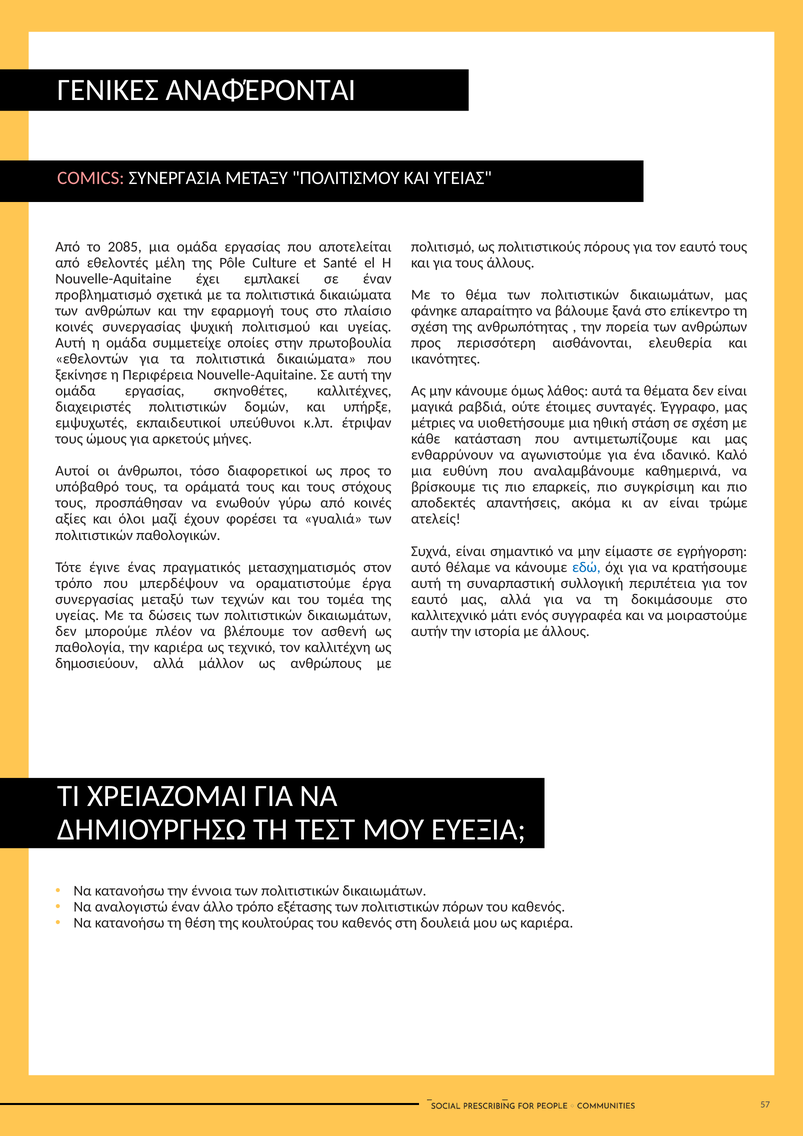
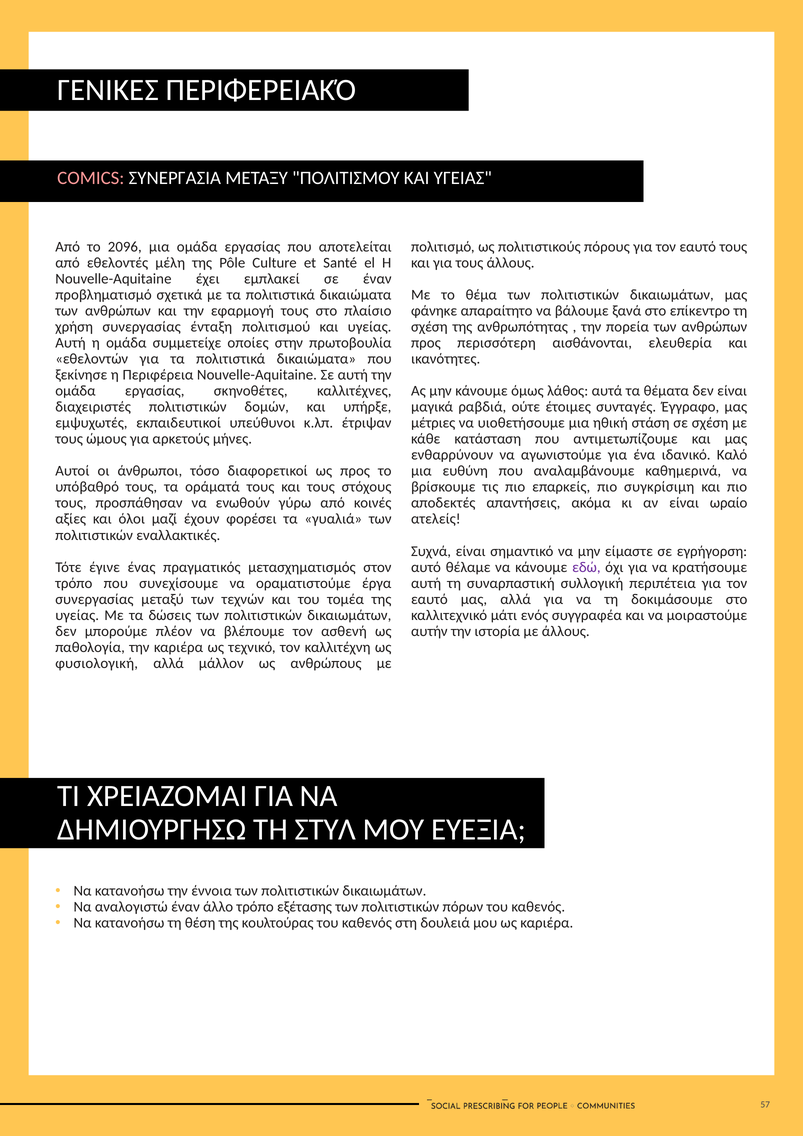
ΑΝΑΦΈΡΟΝΤΑΙ: ΑΝΑΦΈΡΟΝΤΑΙ -> ΠΕΡΙΦΕΡΕΙΑΚΌ
2085: 2085 -> 2096
κοινές at (74, 327): κοινές -> χρήση
ψυχική: ψυχική -> ένταξη
τρώμε: τρώμε -> ωραίο
παθολογικών: παθολογικών -> εναλλακτικές
εδώ colour: blue -> purple
μπερδέψουν: μπερδέψουν -> συνεχίσουμε
δημοσιεύουν: δημοσιεύουν -> φυσιολογική
ΤΕΣΤ: ΤΕΣΤ -> ΣΤΥΛ
